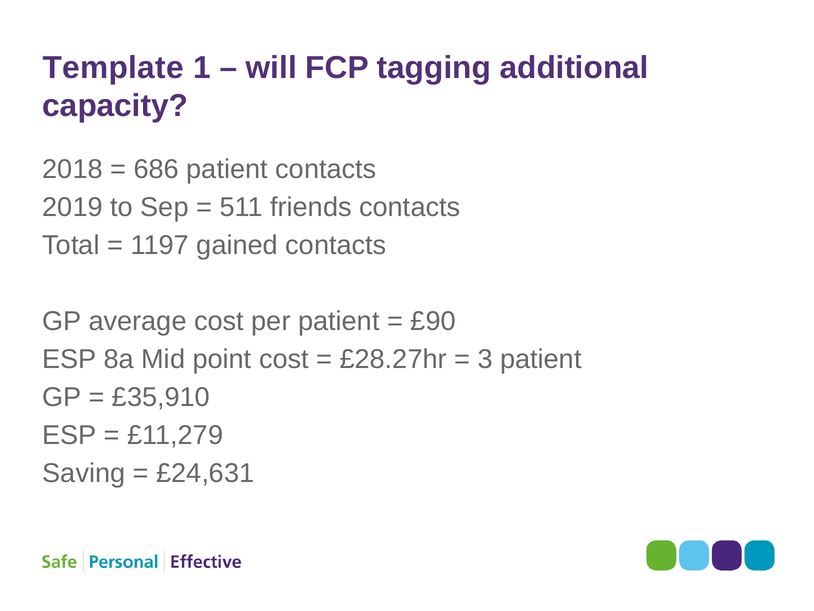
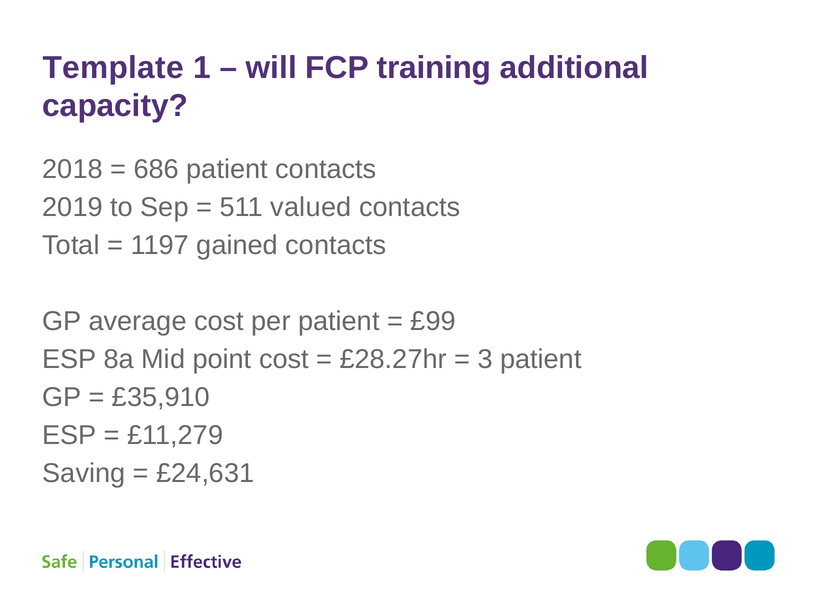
tagging: tagging -> training
friends: friends -> valued
£90: £90 -> £99
